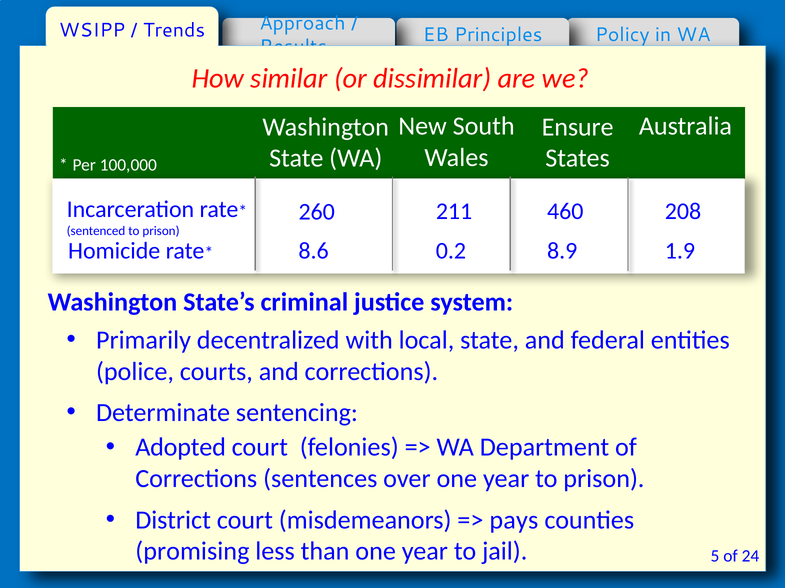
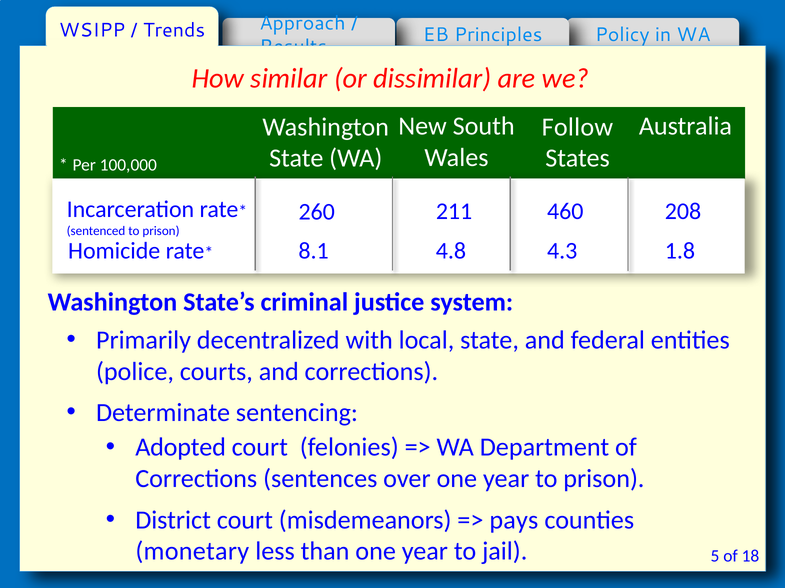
Ensure: Ensure -> Follow
0.2: 0.2 -> 4.8
8.9: 8.9 -> 4.3
1.9: 1.9 -> 1.8
8.6: 8.6 -> 8.1
promising: promising -> monetary
24: 24 -> 18
